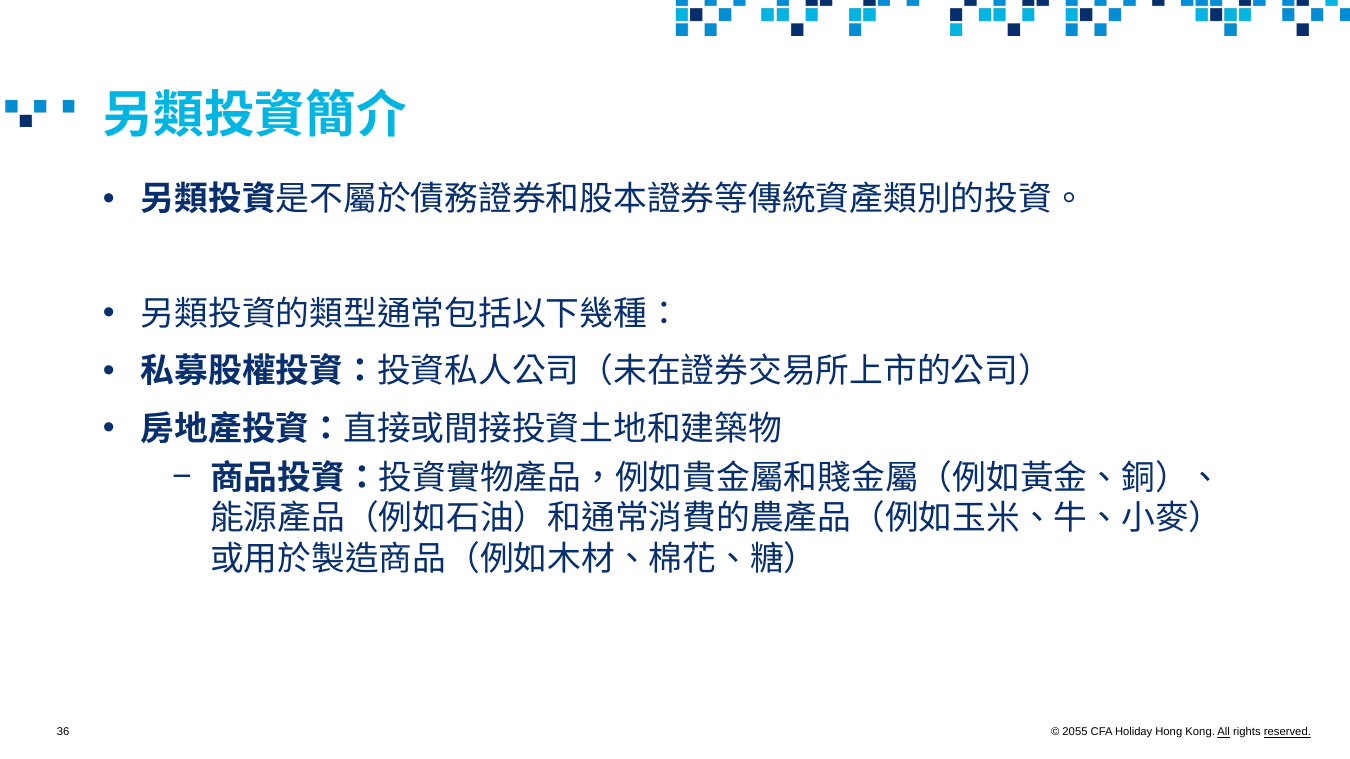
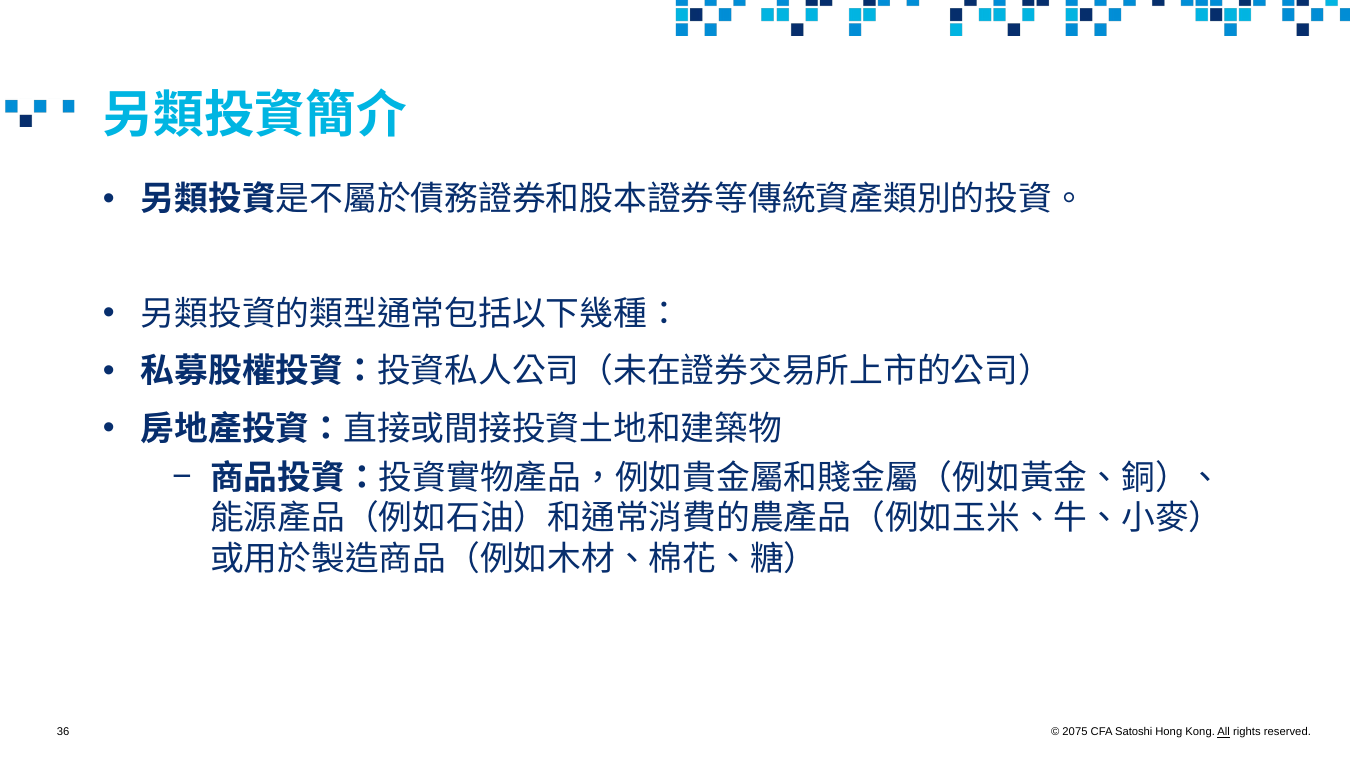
2055: 2055 -> 2075
Holiday: Holiday -> Satoshi
reserved underline: present -> none
